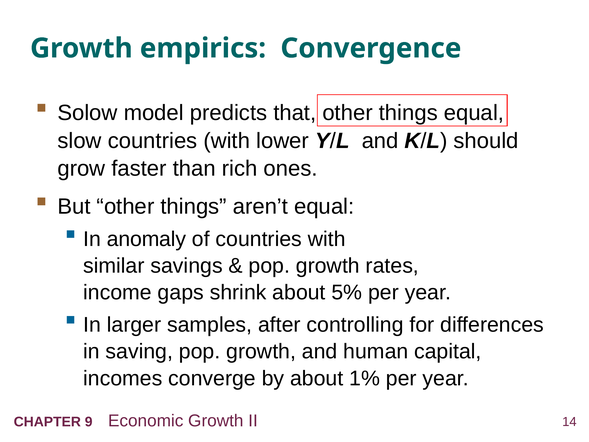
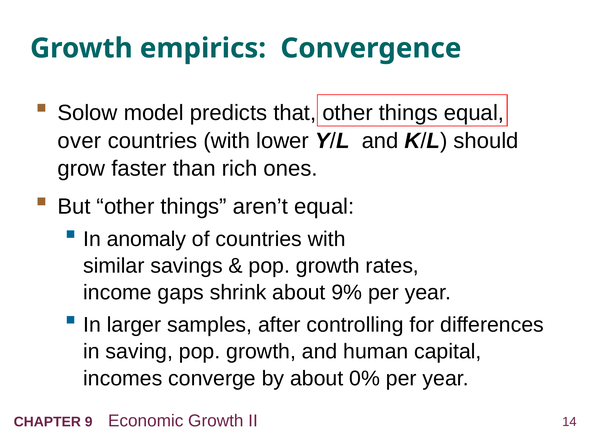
slow: slow -> over
5%: 5% -> 9%
1%: 1% -> 0%
